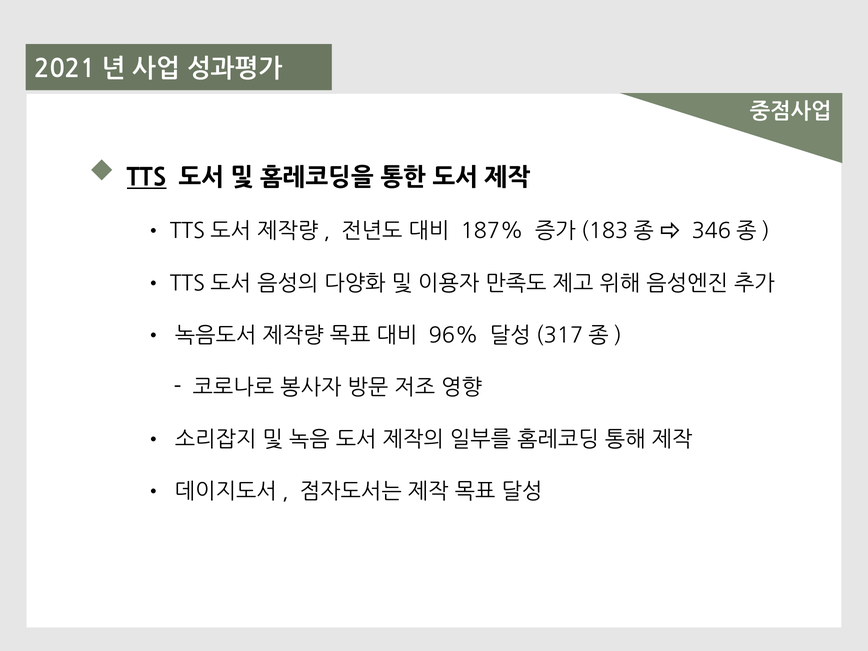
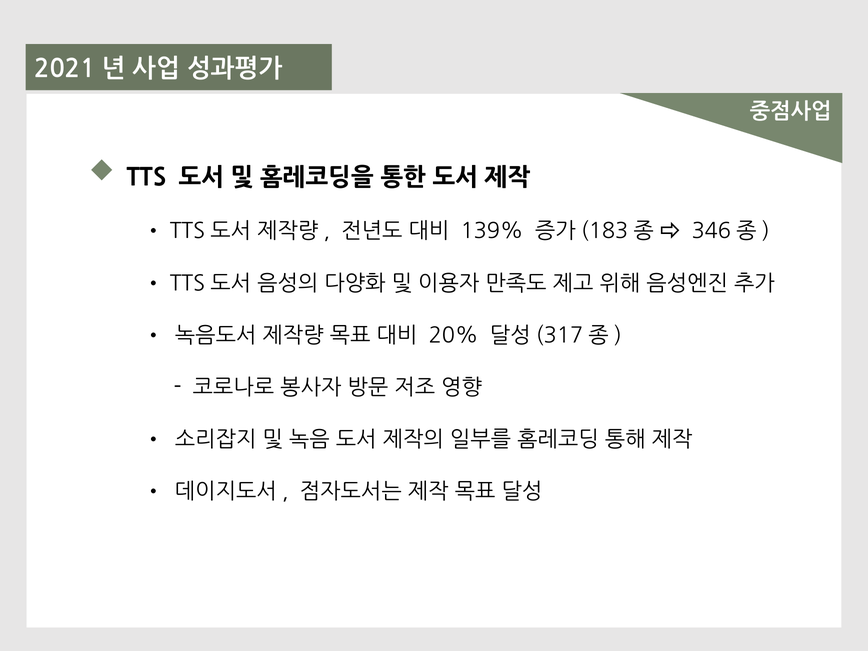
TTS underline: present -> none
187%: 187% -> 139%
96%: 96% -> 20%
